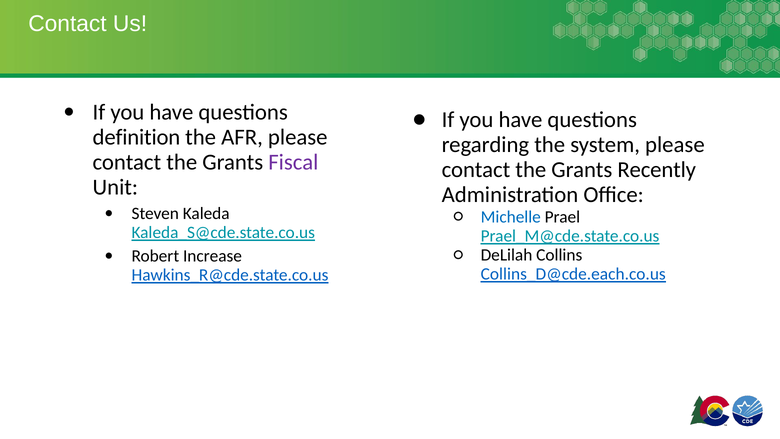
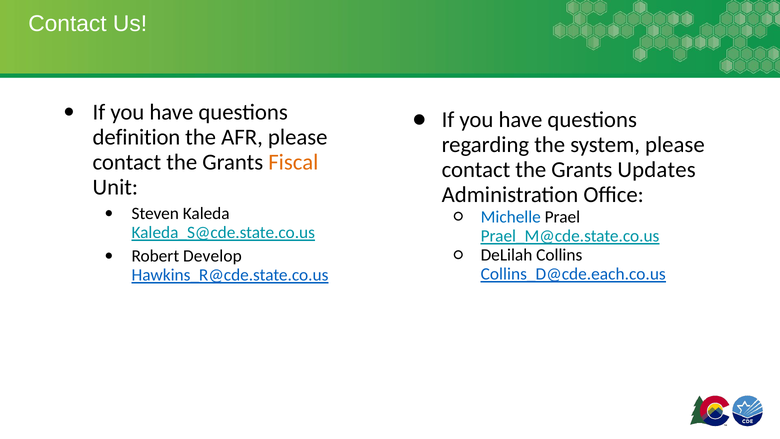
Fiscal colour: purple -> orange
Recently: Recently -> Updates
Increase: Increase -> Develop
